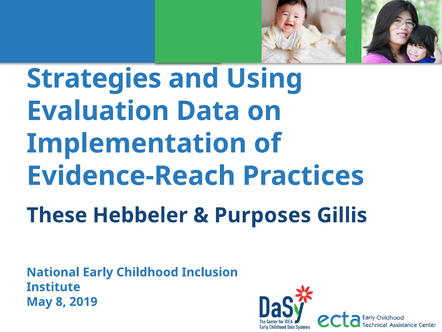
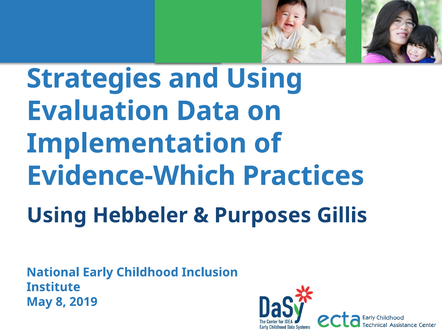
Evidence-Reach: Evidence-Reach -> Evidence-Which
These at (57, 215): These -> Using
